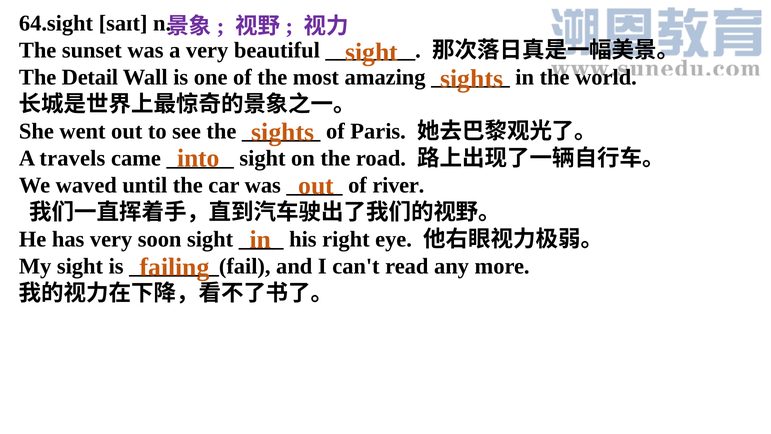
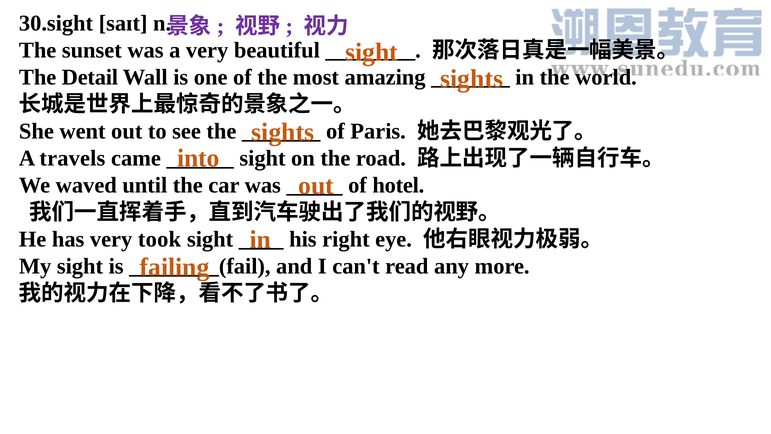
64.sight: 64.sight -> 30.sight
river: river -> hotel
soon: soon -> took
